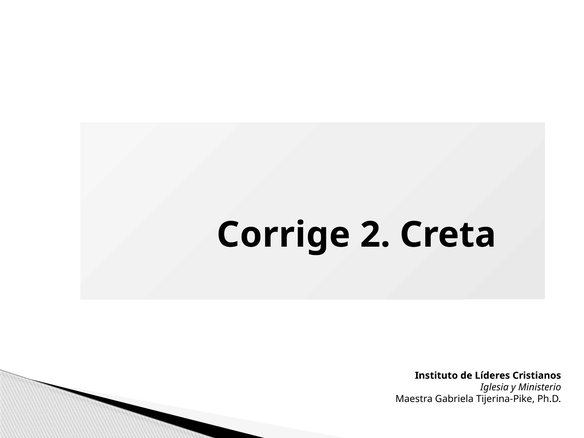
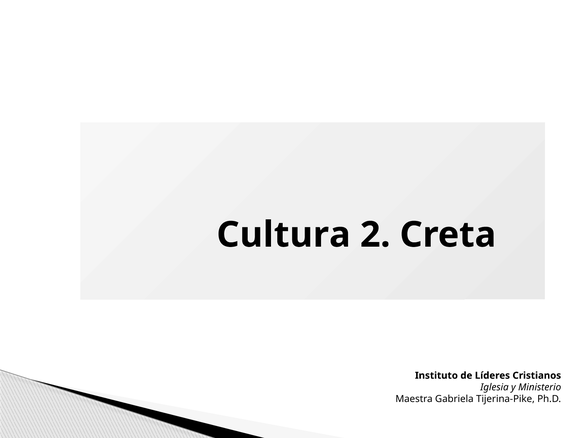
Corrige: Corrige -> Cultura
